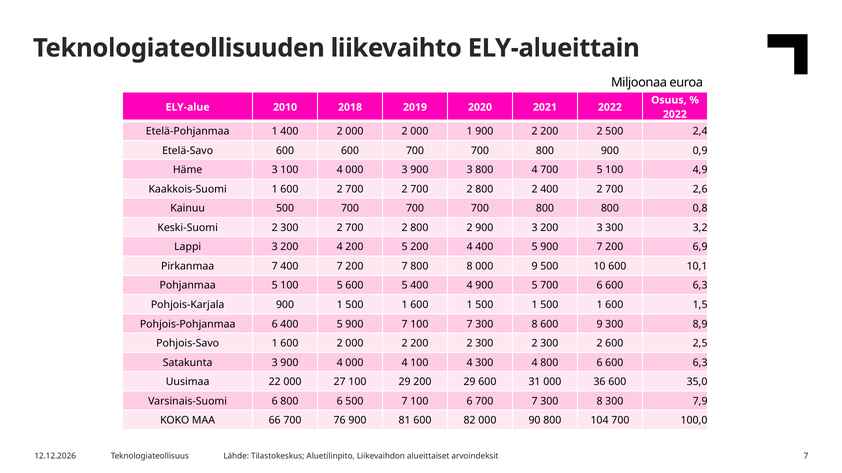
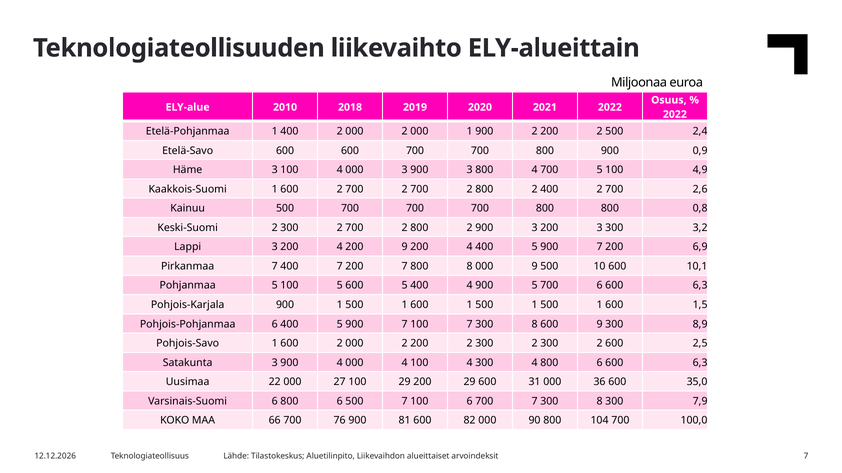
200 5: 5 -> 9
